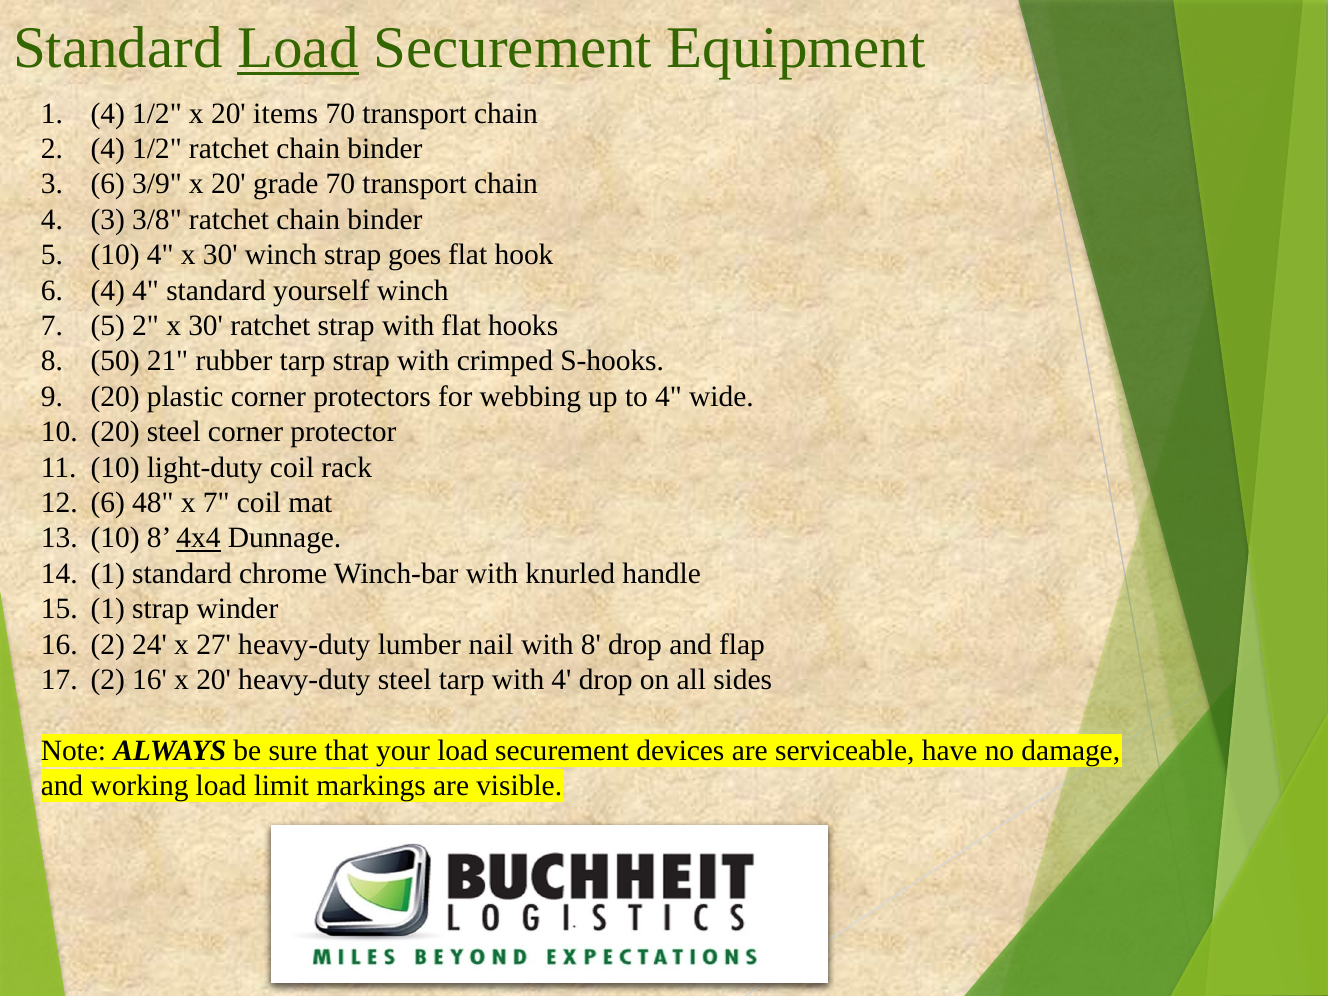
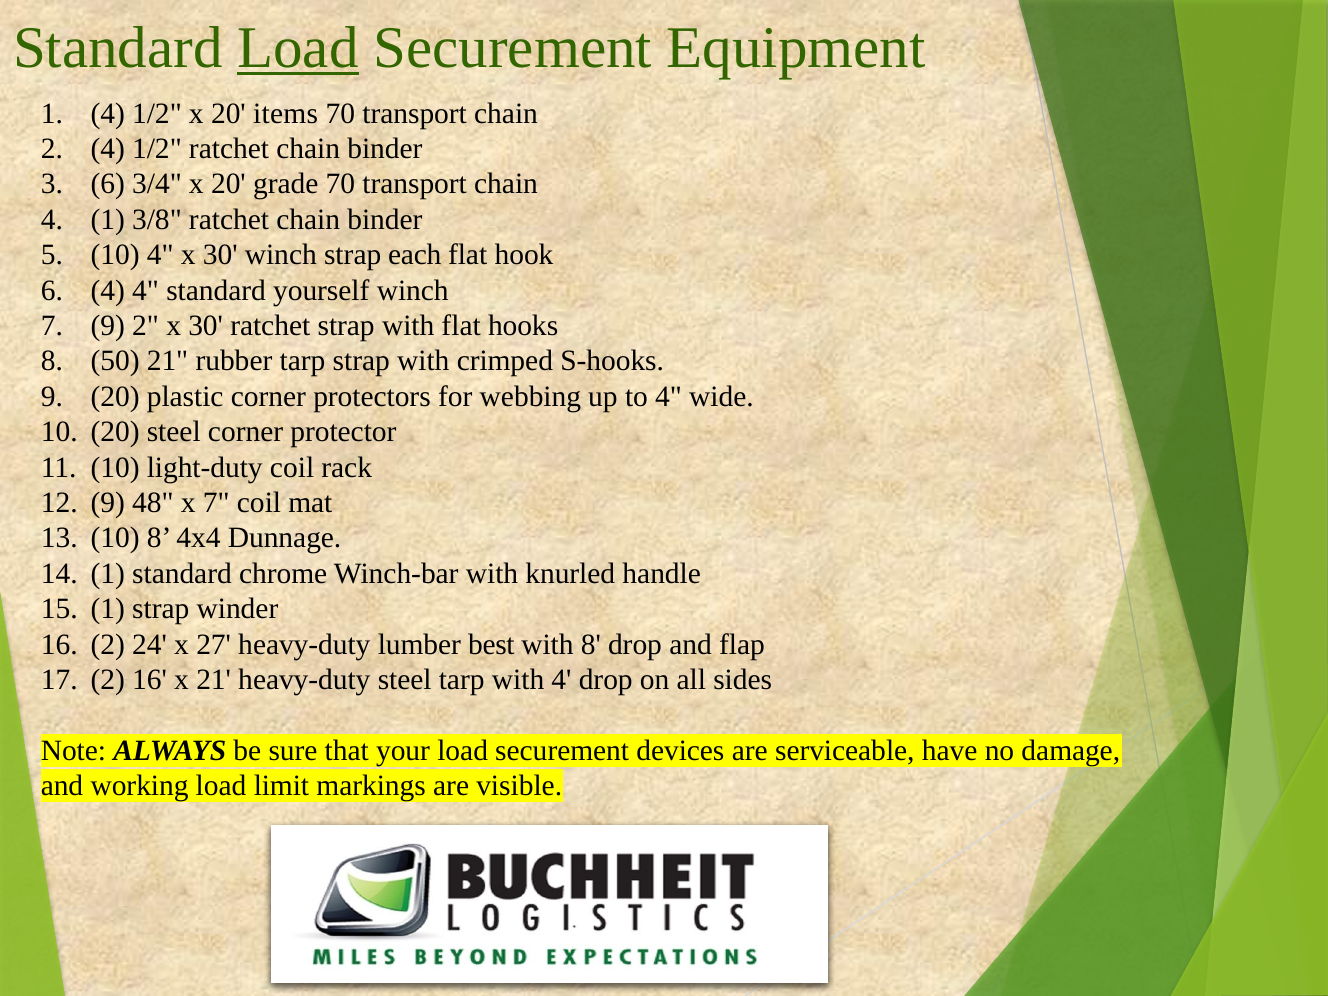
3/9: 3/9 -> 3/4
4 3: 3 -> 1
goes: goes -> each
7 5: 5 -> 9
6 at (108, 503): 6 -> 9
4x4 underline: present -> none
nail: nail -> best
16 x 20: 20 -> 21
